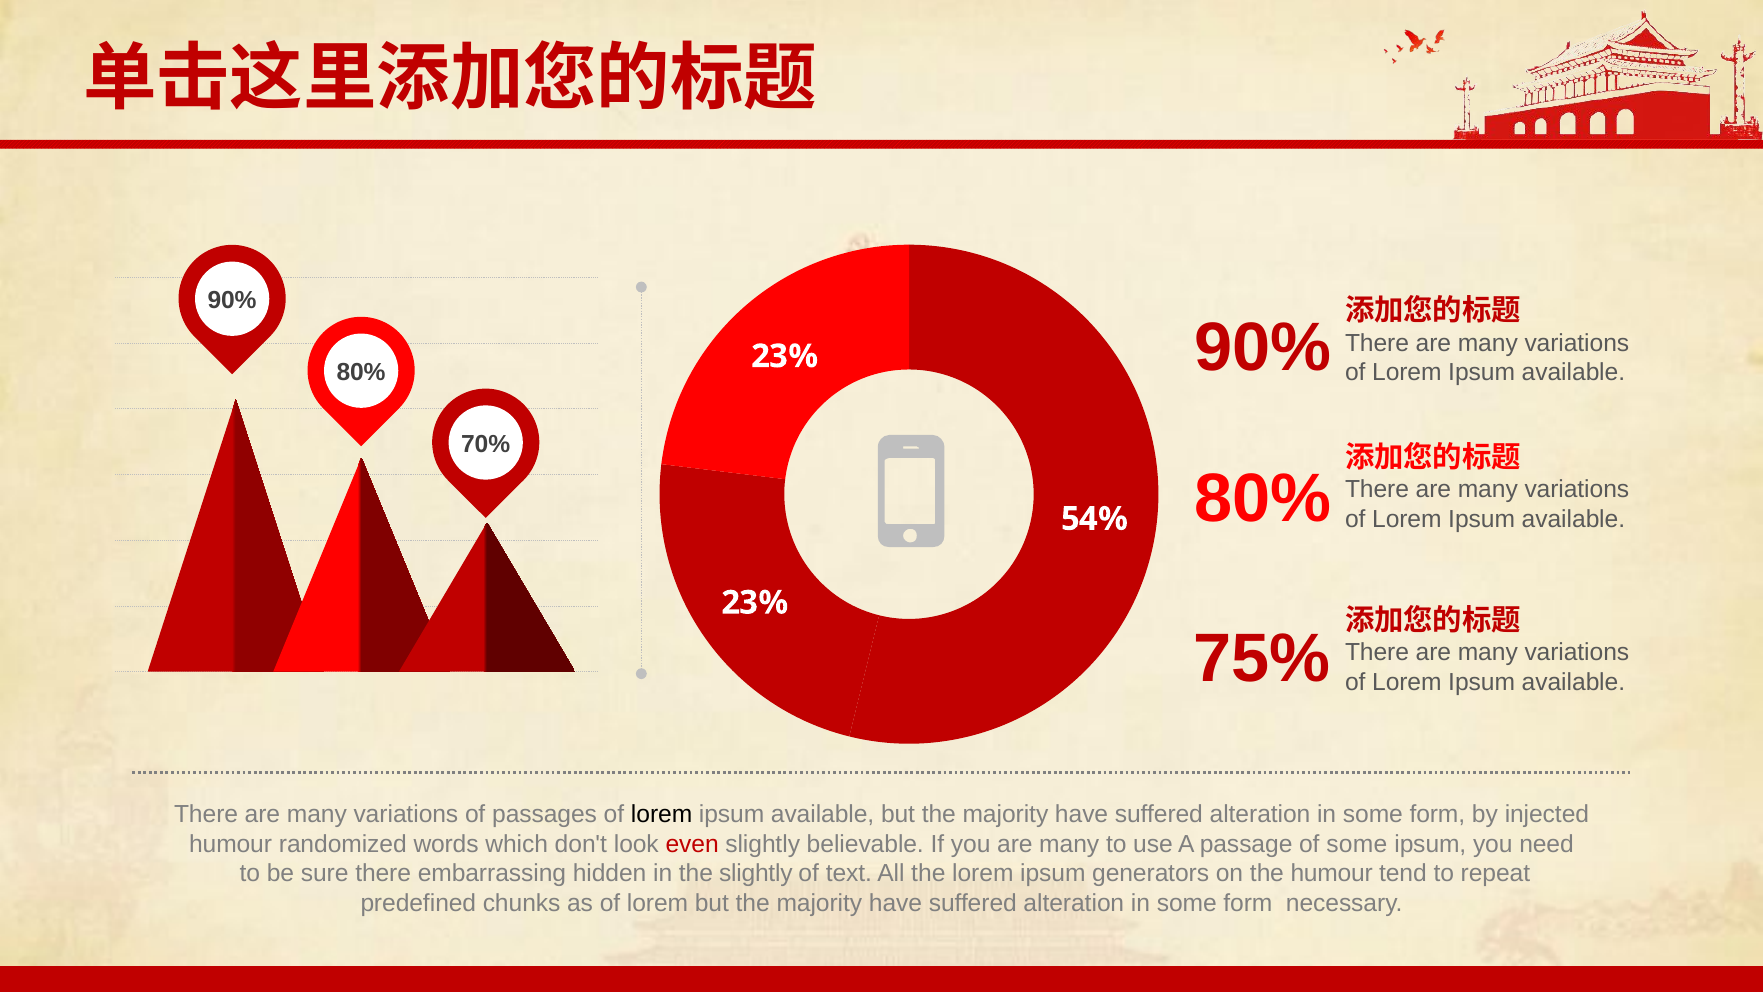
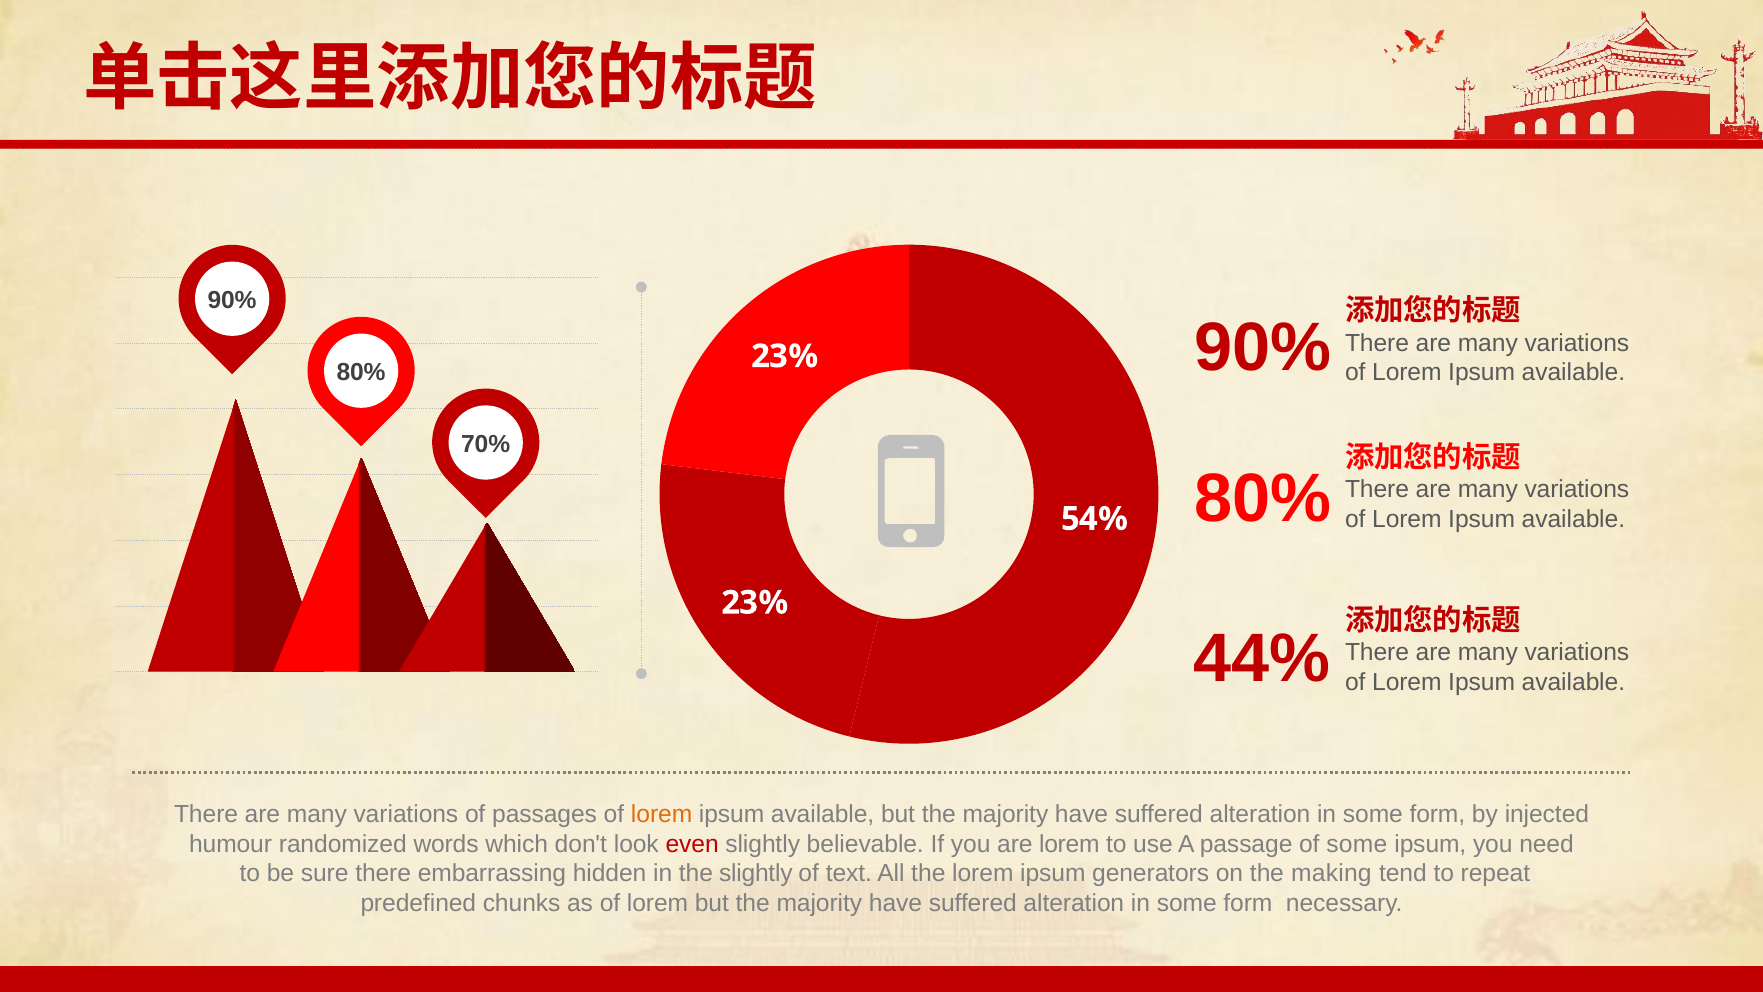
75%: 75% -> 44%
lorem at (662, 815) colour: black -> orange
you are many: many -> lorem
the humour: humour -> making
